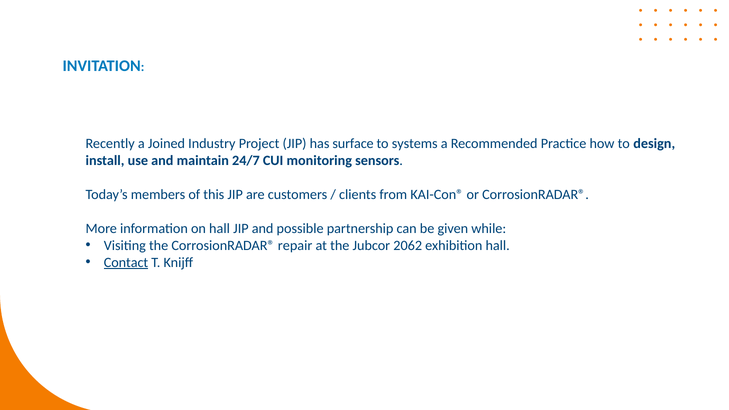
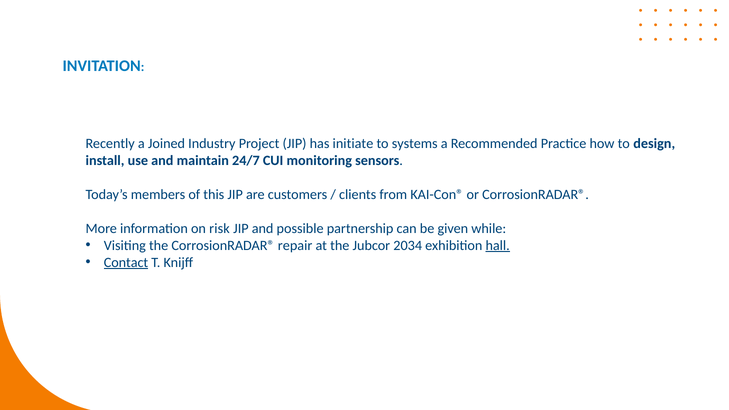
surface: surface -> initiate
on hall: hall -> risk
2062: 2062 -> 2034
hall at (498, 246) underline: none -> present
